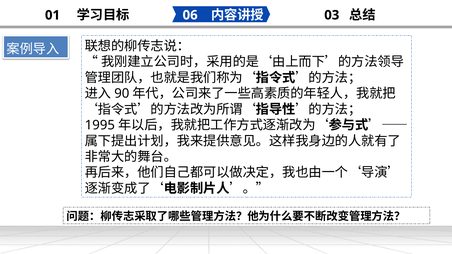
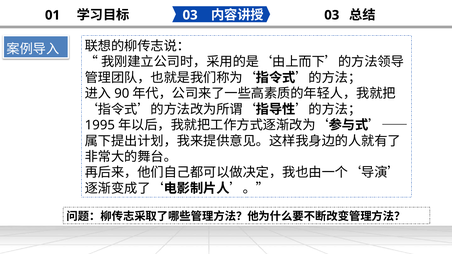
06 at (190, 15): 06 -> 03
